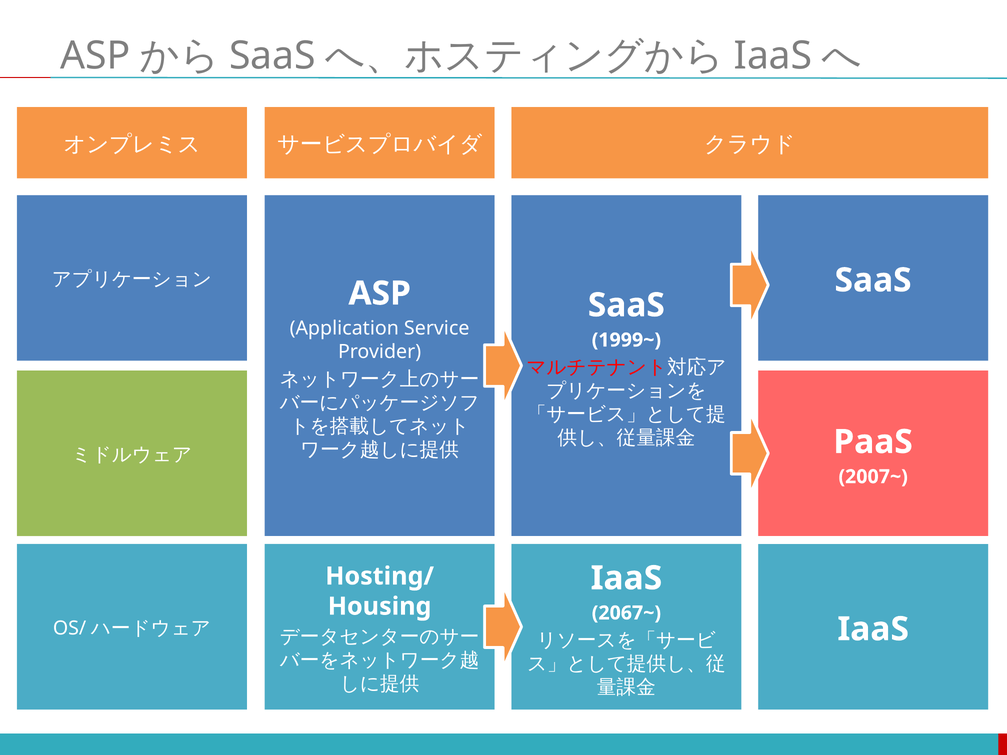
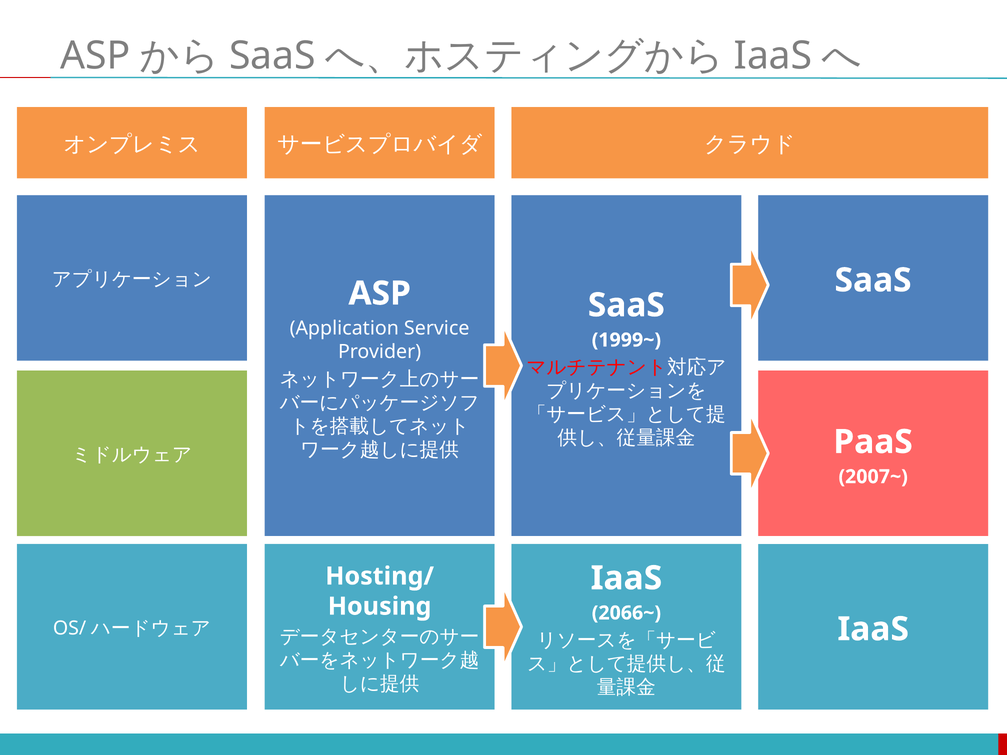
2067~: 2067~ -> 2066~
